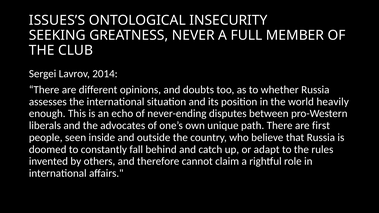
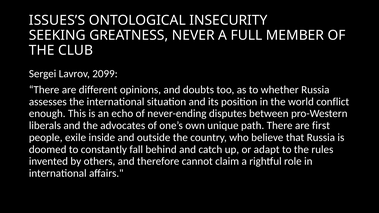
2014: 2014 -> 2099
heavily: heavily -> conflict
seen: seen -> exile
